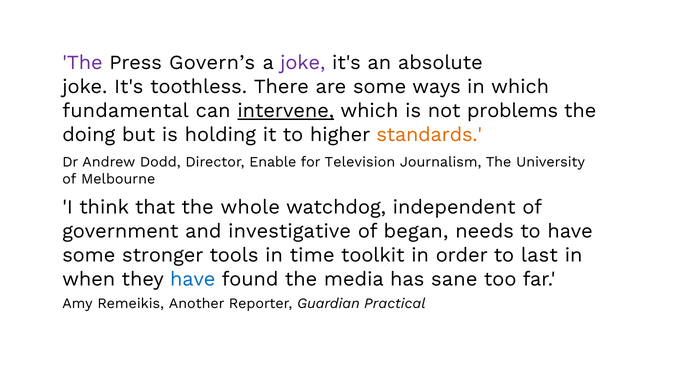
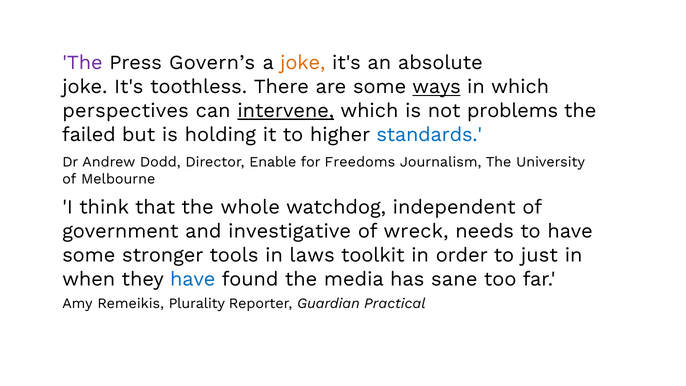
joke at (303, 63) colour: purple -> orange
ways underline: none -> present
fundamental: fundamental -> perspectives
doing: doing -> failed
standards colour: orange -> blue
Television: Television -> Freedoms
began: began -> wreck
time: time -> laws
last: last -> just
Another: Another -> Plurality
